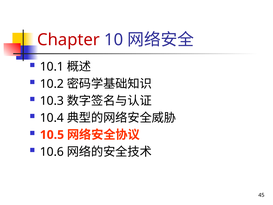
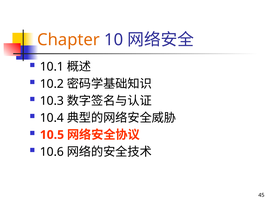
Chapter colour: red -> orange
